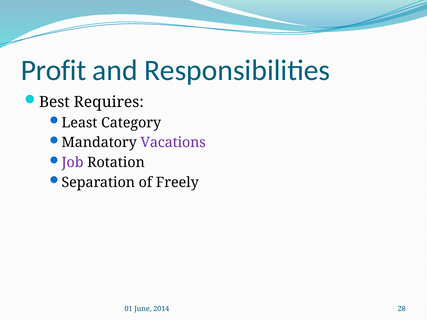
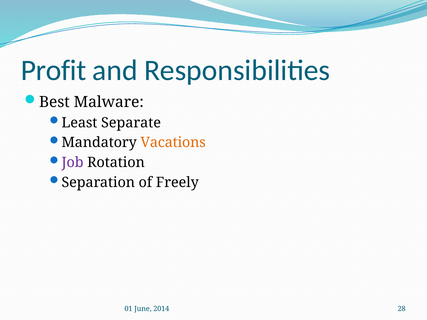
Requires: Requires -> Malware
Category: Category -> Separate
Vacations colour: purple -> orange
